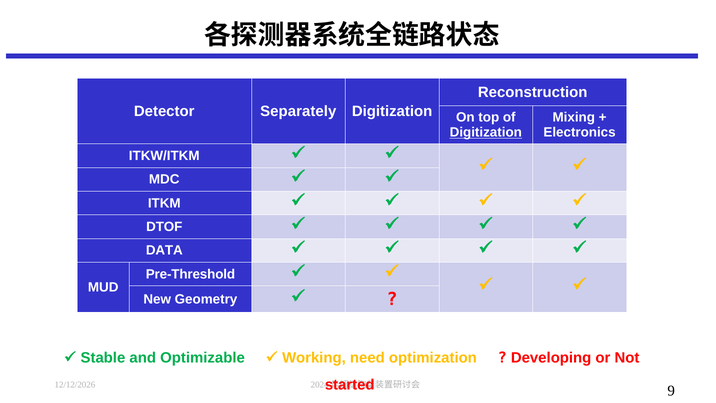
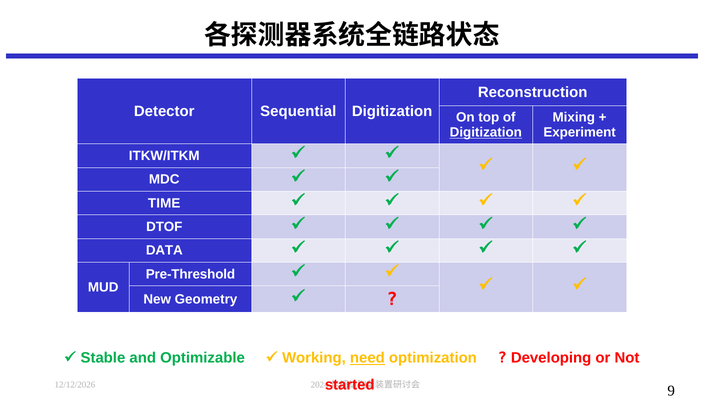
Separately: Separately -> Sequential
Electronics: Electronics -> Experiment
ITKM: ITKM -> TIME
need underline: none -> present
